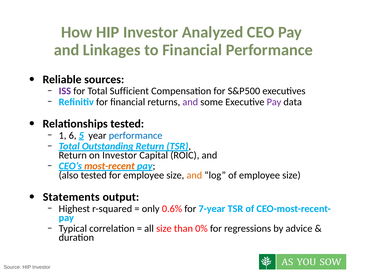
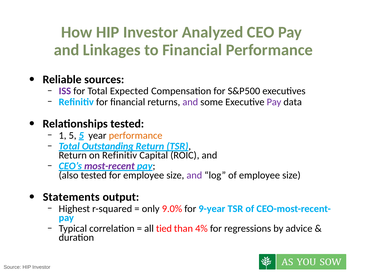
Sufficient: Sufficient -> Expected
1 6: 6 -> 5
performance at (136, 136) colour: blue -> orange
on Investor: Investor -> Refinitiv
most-recent colour: orange -> purple
and at (194, 175) colour: orange -> purple
0.6%: 0.6% -> 9.0%
7-year: 7-year -> 9-year
all size: size -> tied
0%: 0% -> 4%
